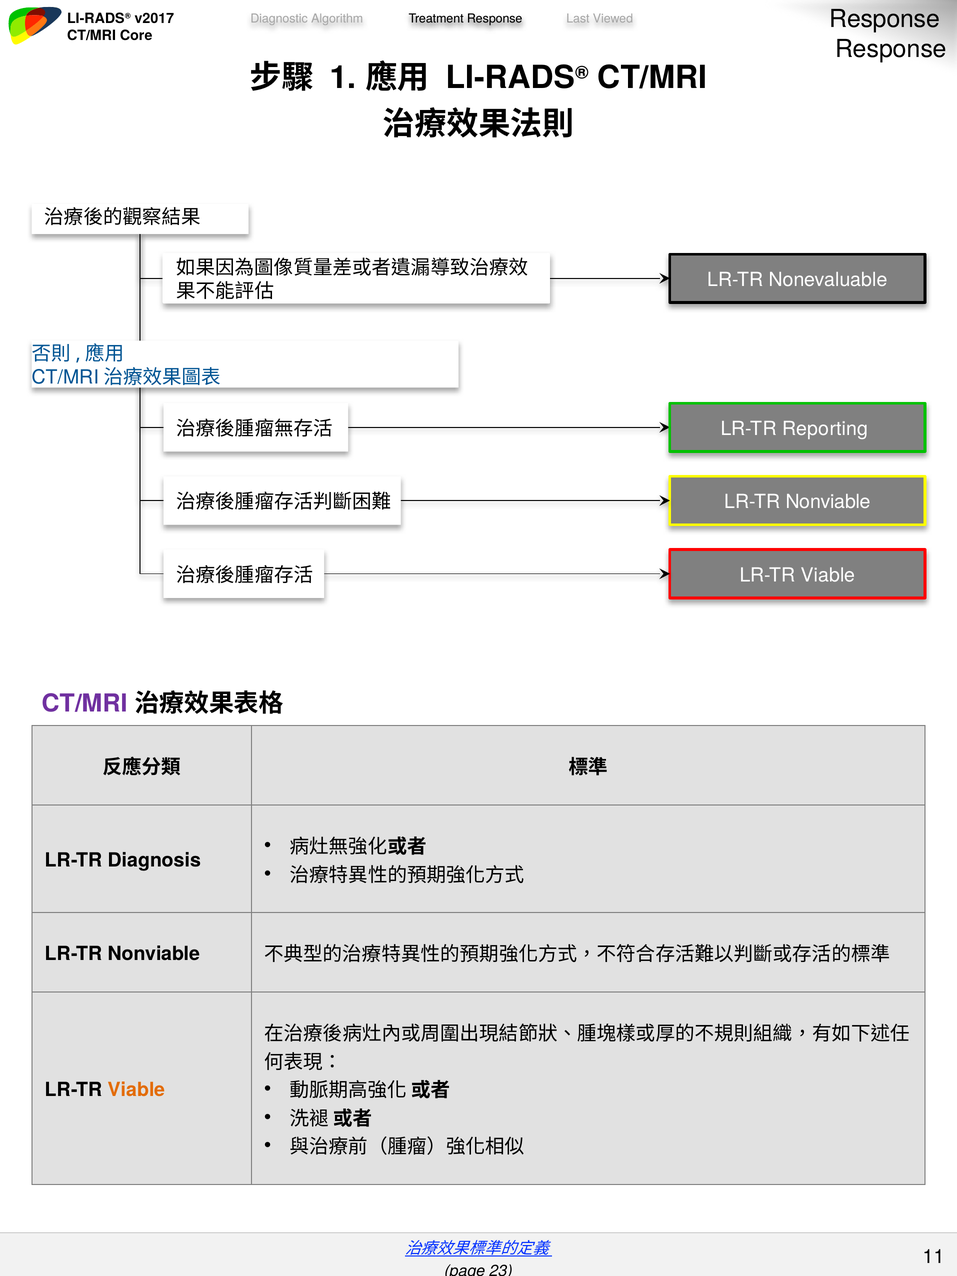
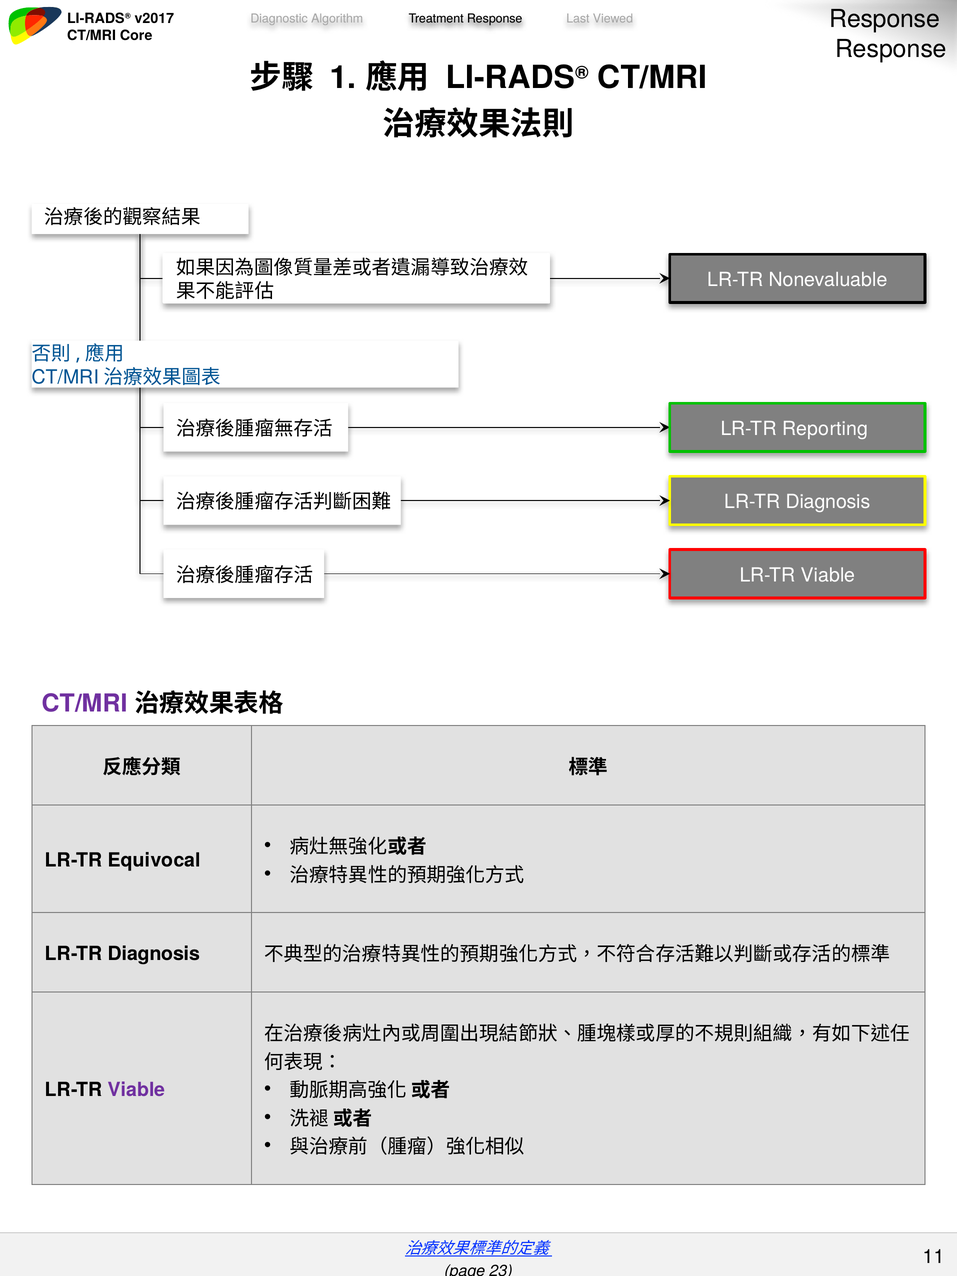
Nonviable at (828, 502): Nonviable -> Diagnosis
Diagnosis: Diagnosis -> Equivocal
Nonviable at (154, 954): Nonviable -> Diagnosis
Viable at (137, 1090) colour: orange -> purple
